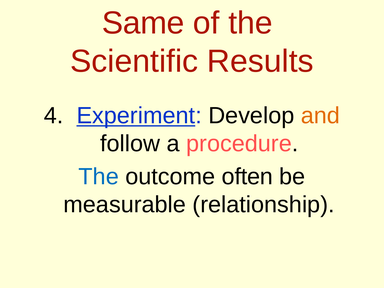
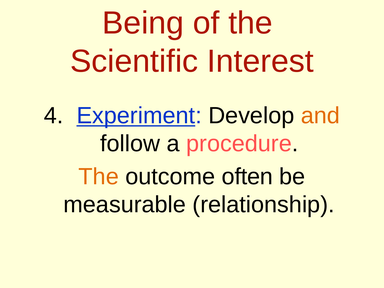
Same: Same -> Being
Results: Results -> Interest
The at (99, 177) colour: blue -> orange
